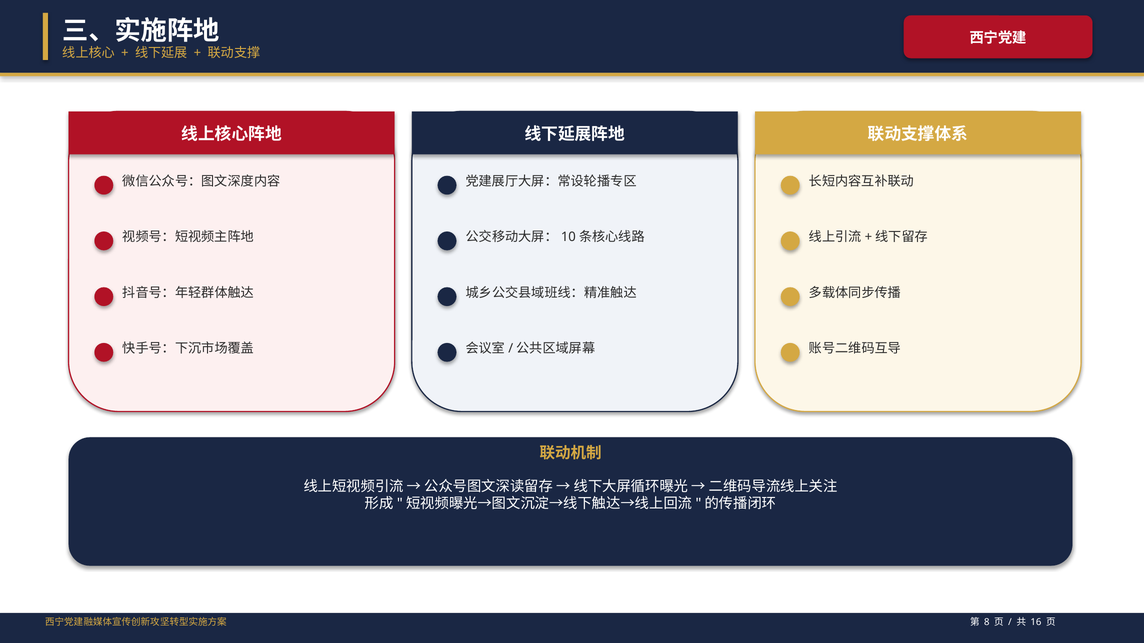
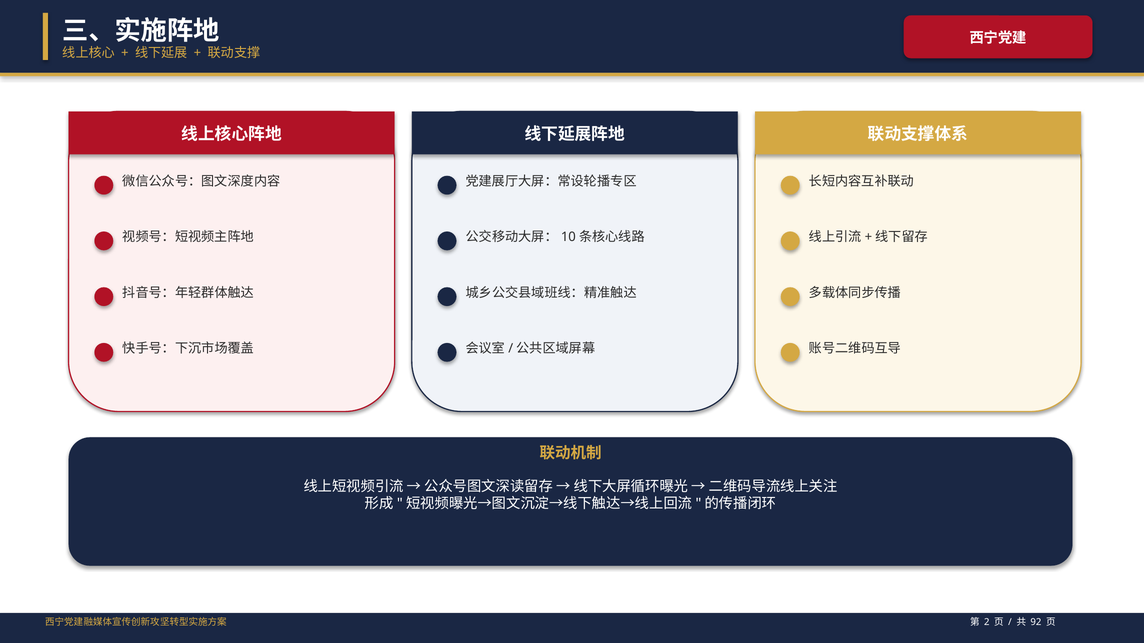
8: 8 -> 2
16: 16 -> 92
